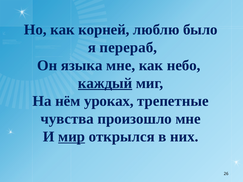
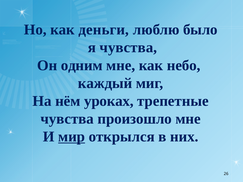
корней: корней -> деньги
я перераб: перераб -> чувства
языка: языка -> одним
каждый underline: present -> none
